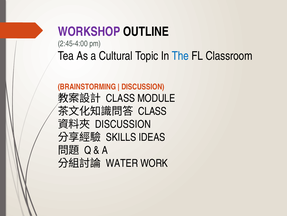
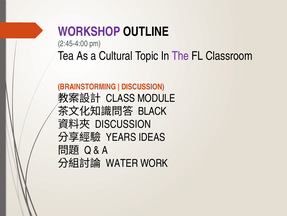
The colour: blue -> purple
CLASS at (152, 111): CLASS -> BLACK
SKILLS: SKILLS -> YEARS
